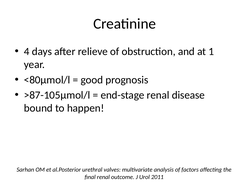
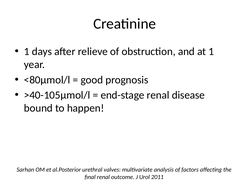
4 at (27, 52): 4 -> 1
>87-105μmol/l: >87-105μmol/l -> >40-105μmol/l
